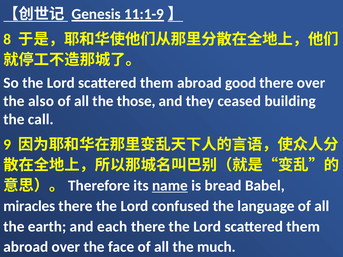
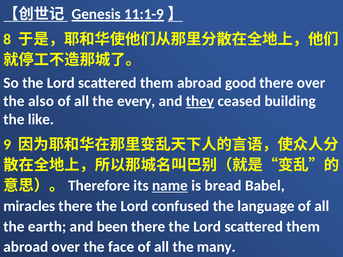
those: those -> every
they underline: none -> present
call: call -> like
each: each -> been
much: much -> many
